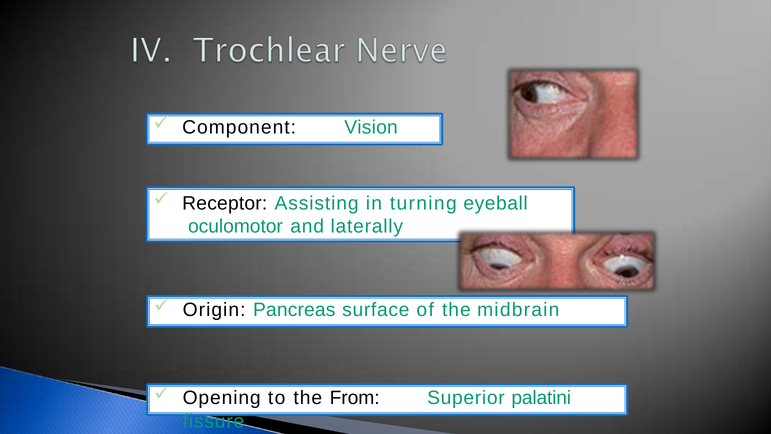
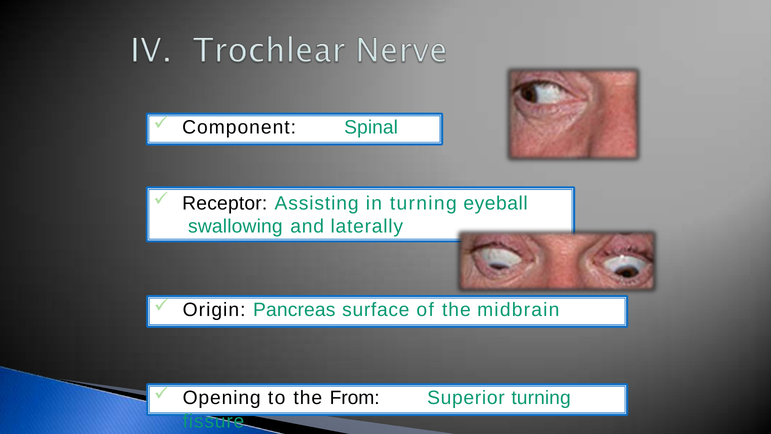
Vision: Vision -> Spinal
oculomotor: oculomotor -> swallowing
Superior palatini: palatini -> turning
